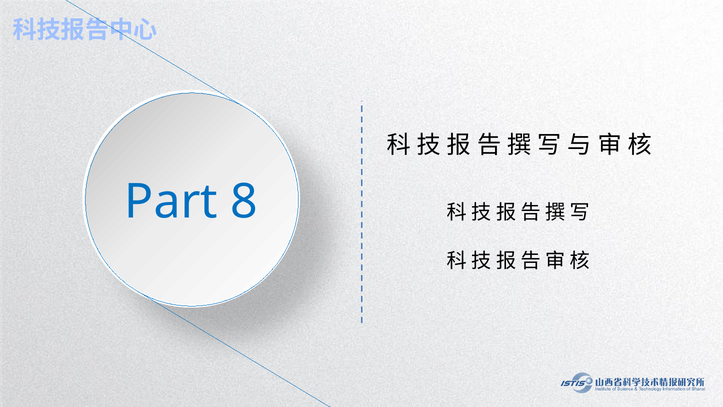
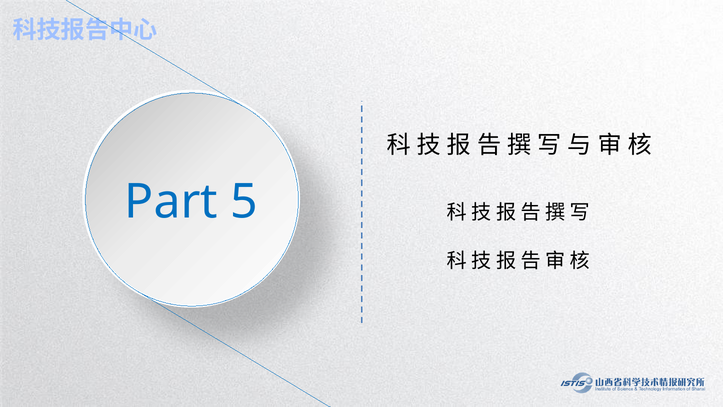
8: 8 -> 5
